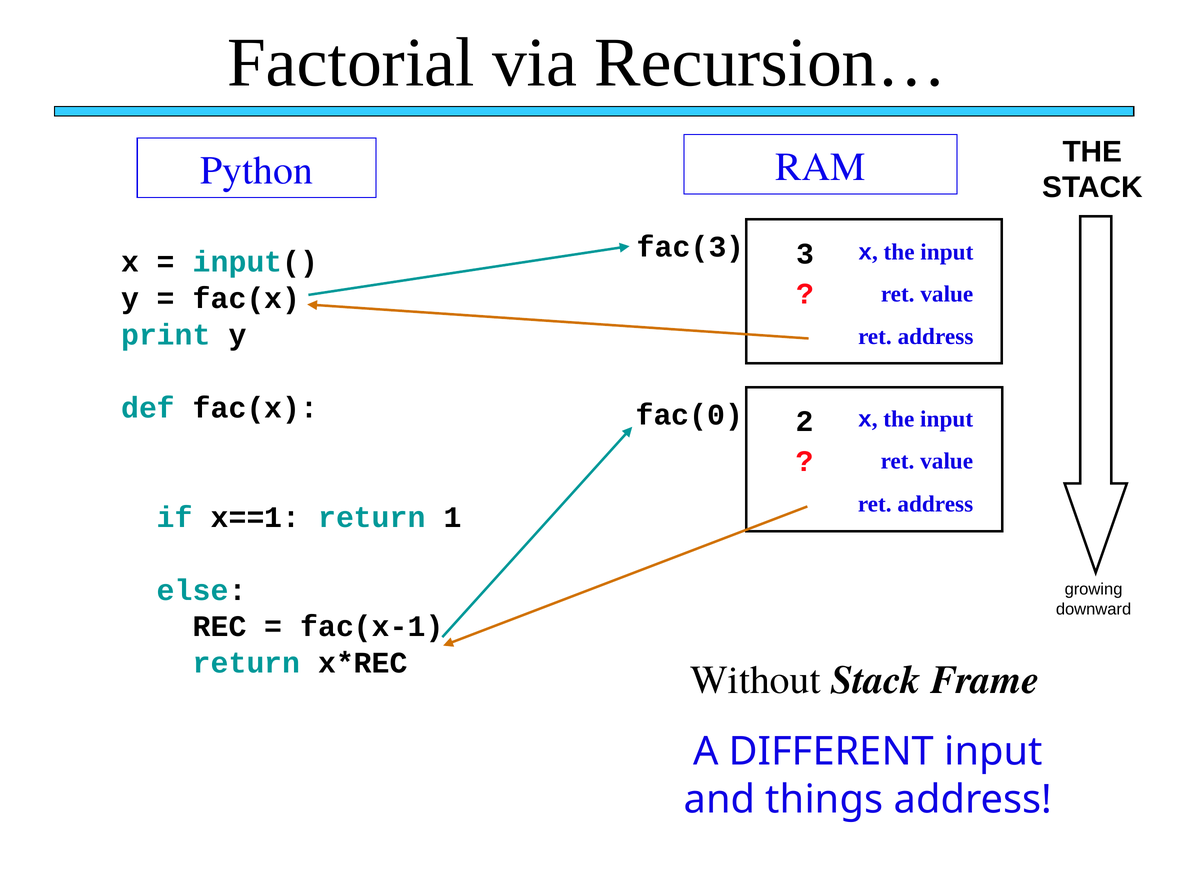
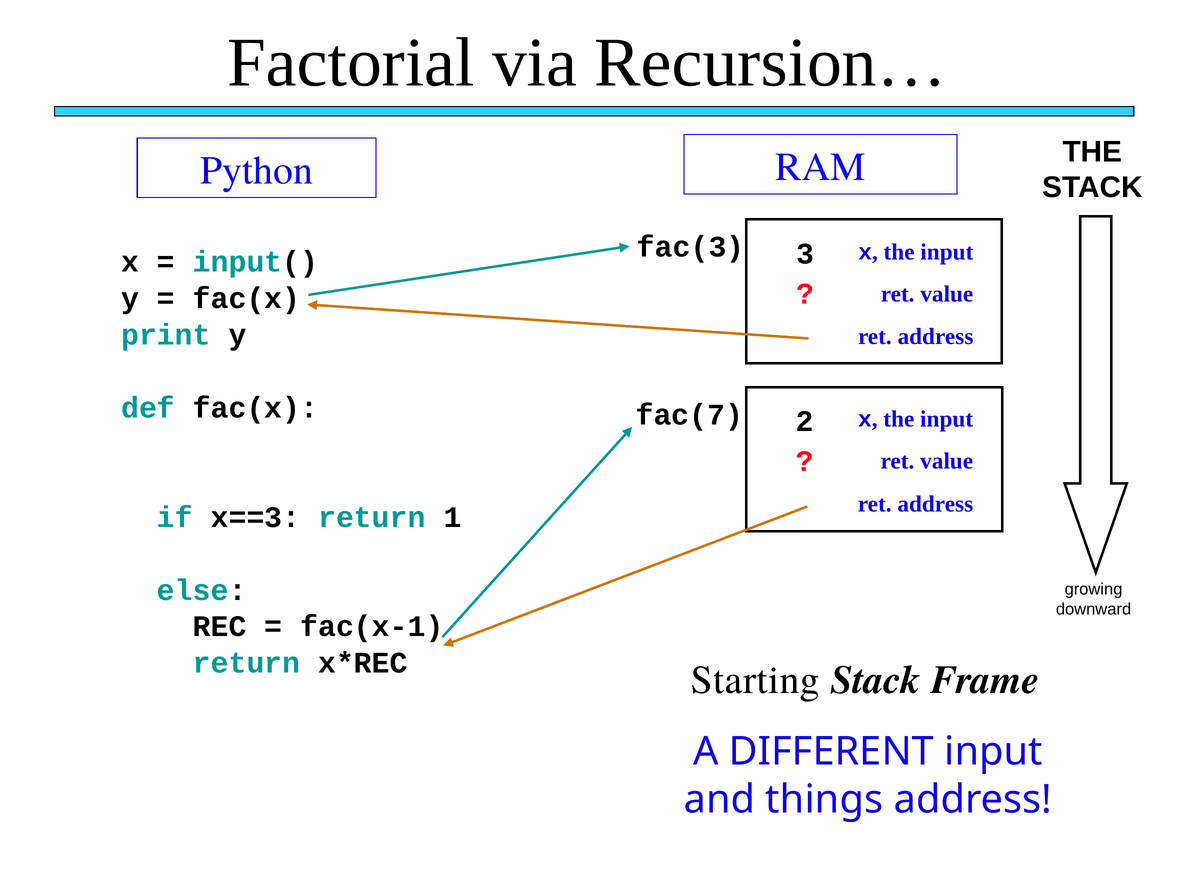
fac(0: fac(0 -> fac(7
x==1: x==1 -> x==3
Without: Without -> Starting
